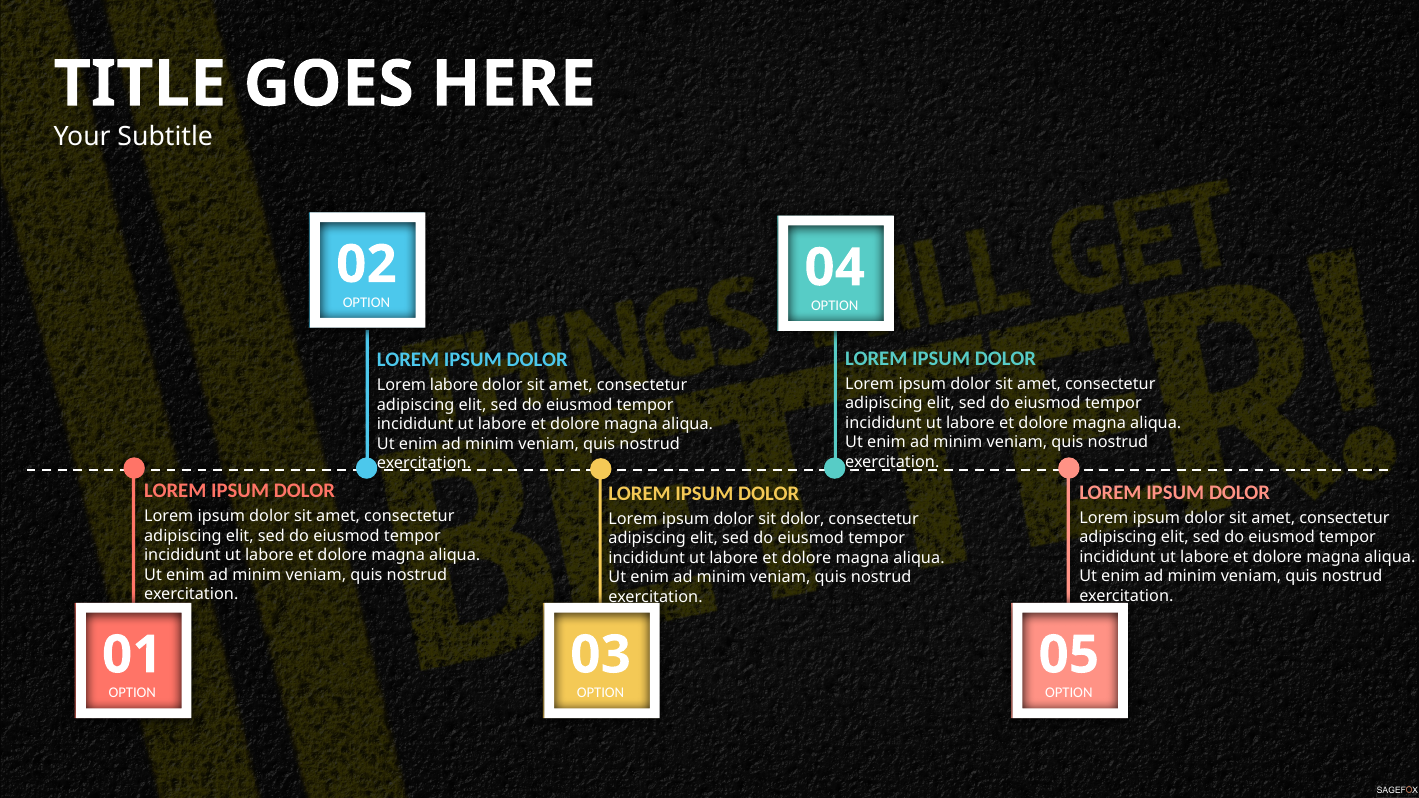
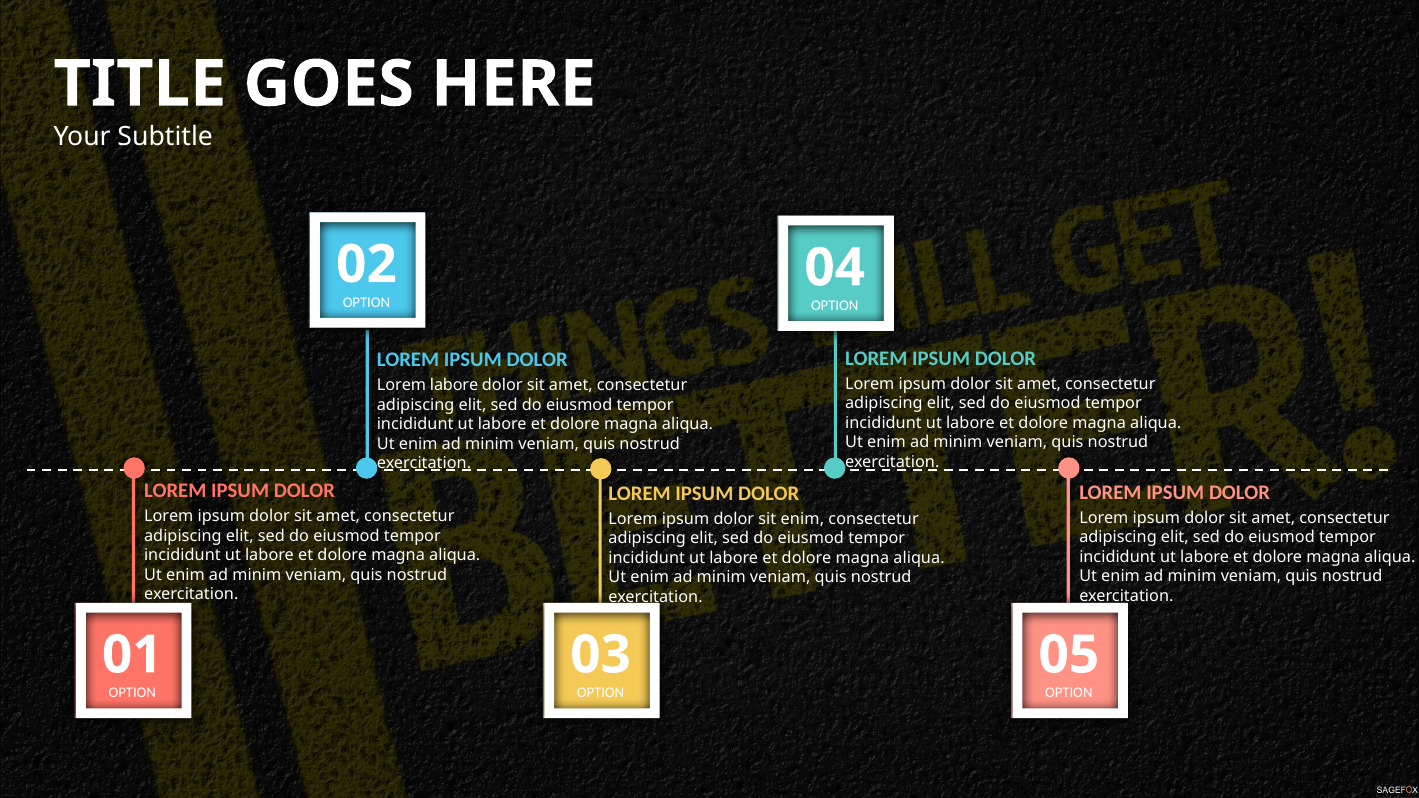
sit dolor: dolor -> enim
